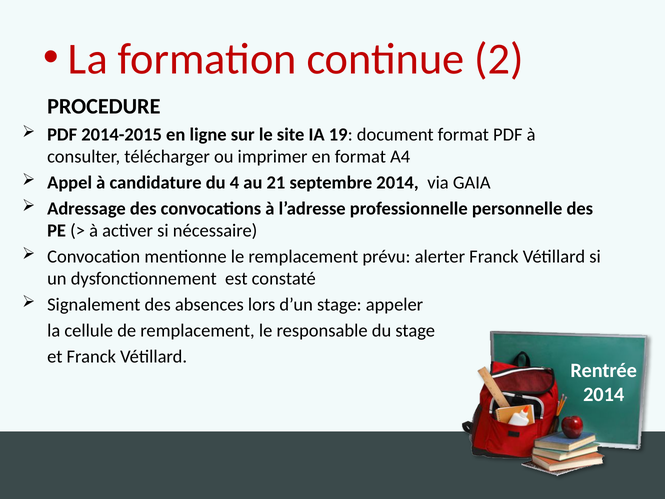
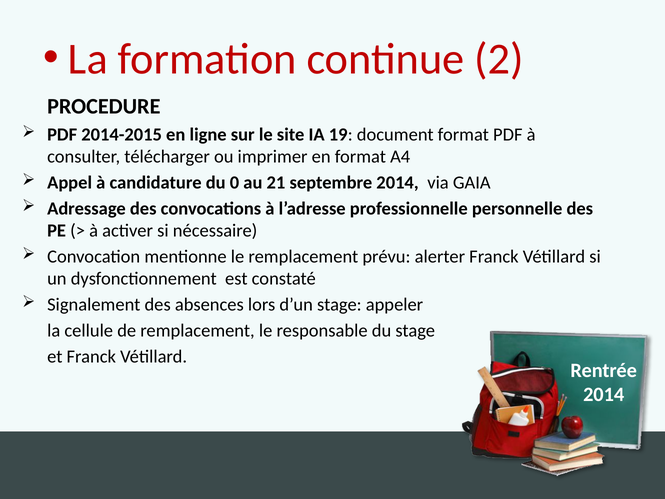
4: 4 -> 0
